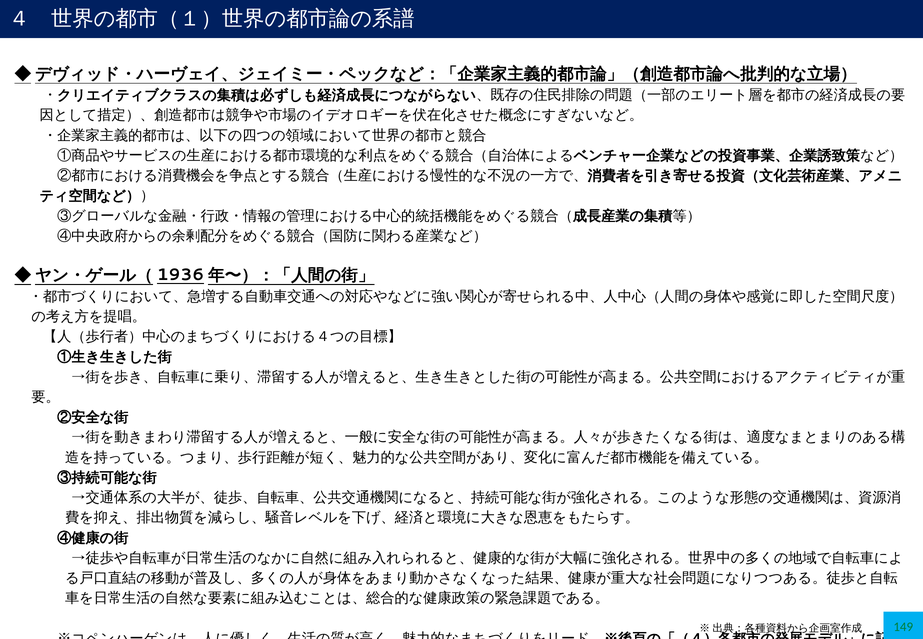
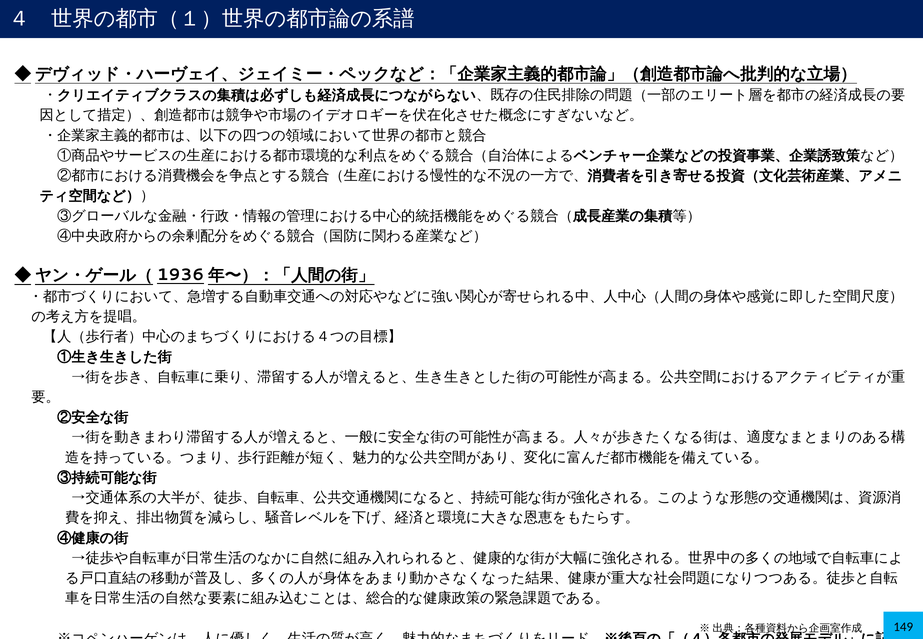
149 colour: green -> black
